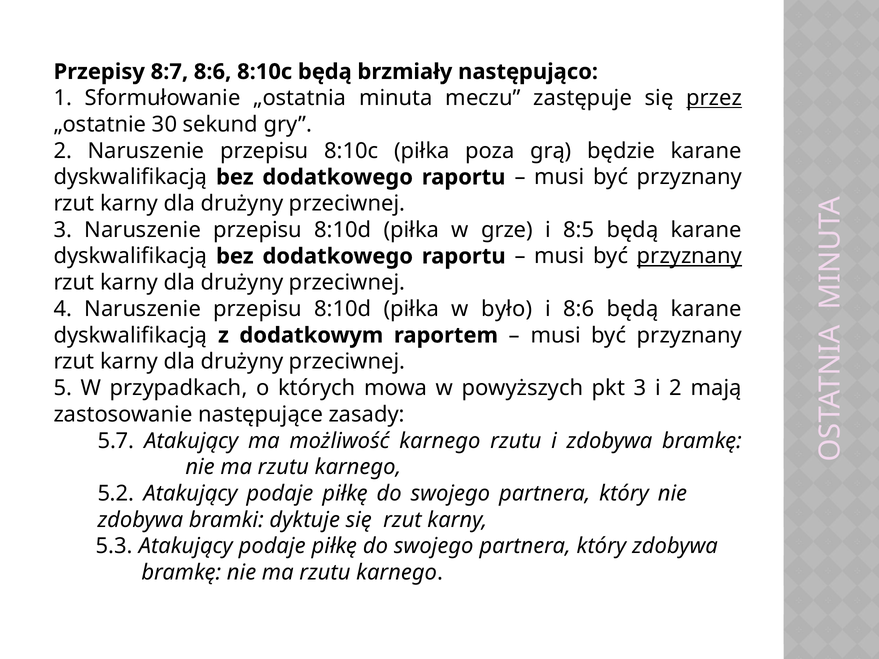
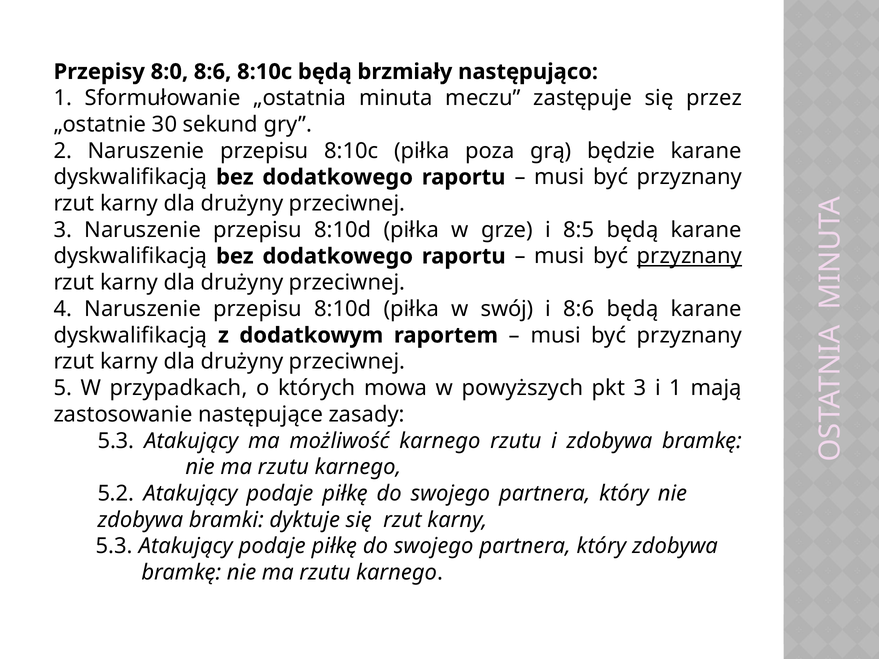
8:7: 8:7 -> 8:0
przez underline: present -> none
było: było -> swój
i 2: 2 -> 1
5.7 at (116, 441): 5.7 -> 5.3
